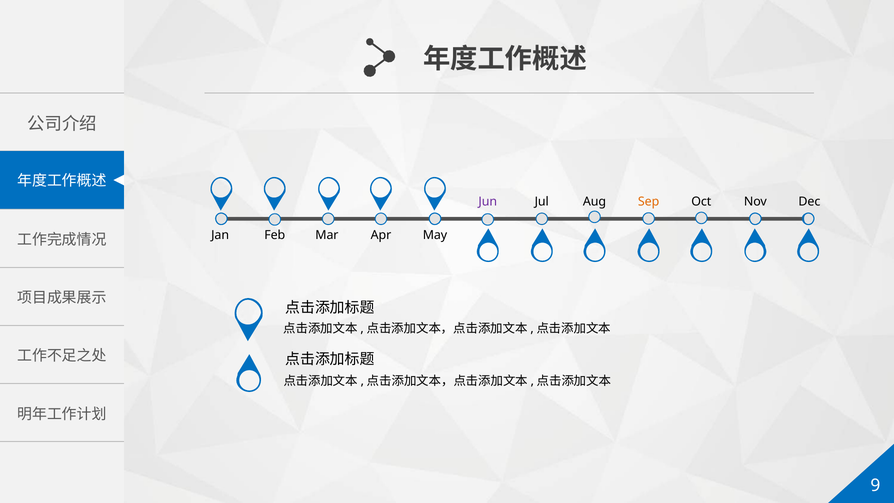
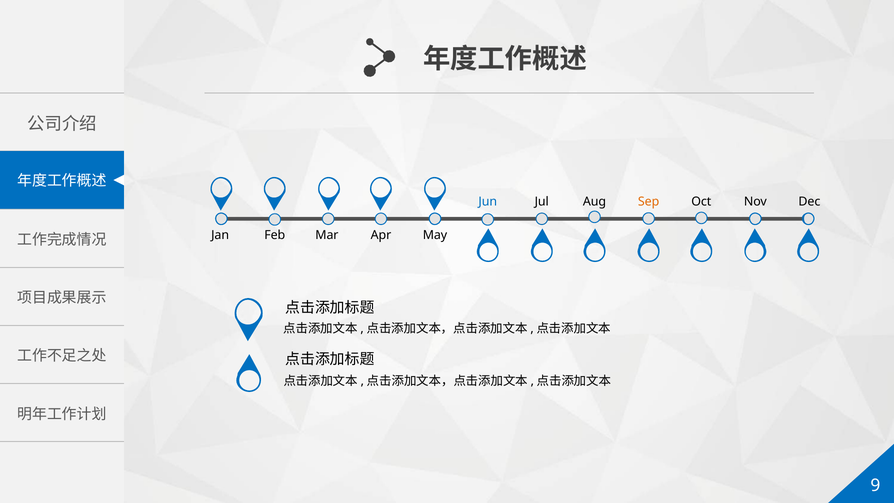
Jun colour: purple -> blue
